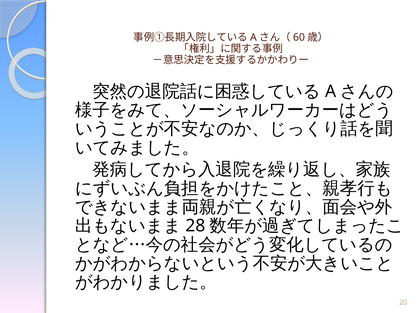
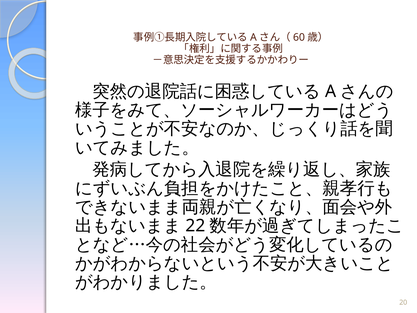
28: 28 -> 22
